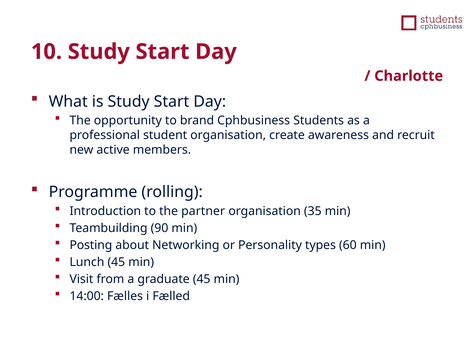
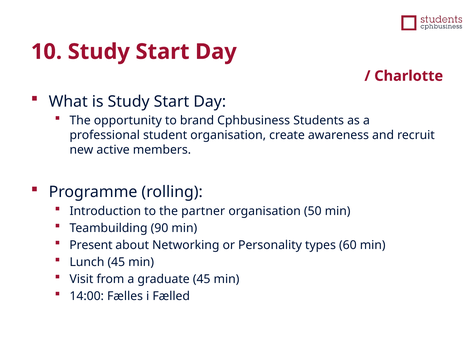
35: 35 -> 50
Posting: Posting -> Present
